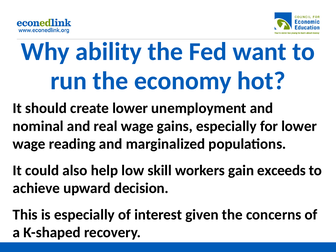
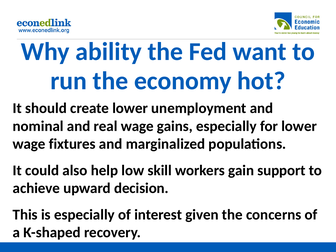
reading: reading -> fixtures
exceeds: exceeds -> support
